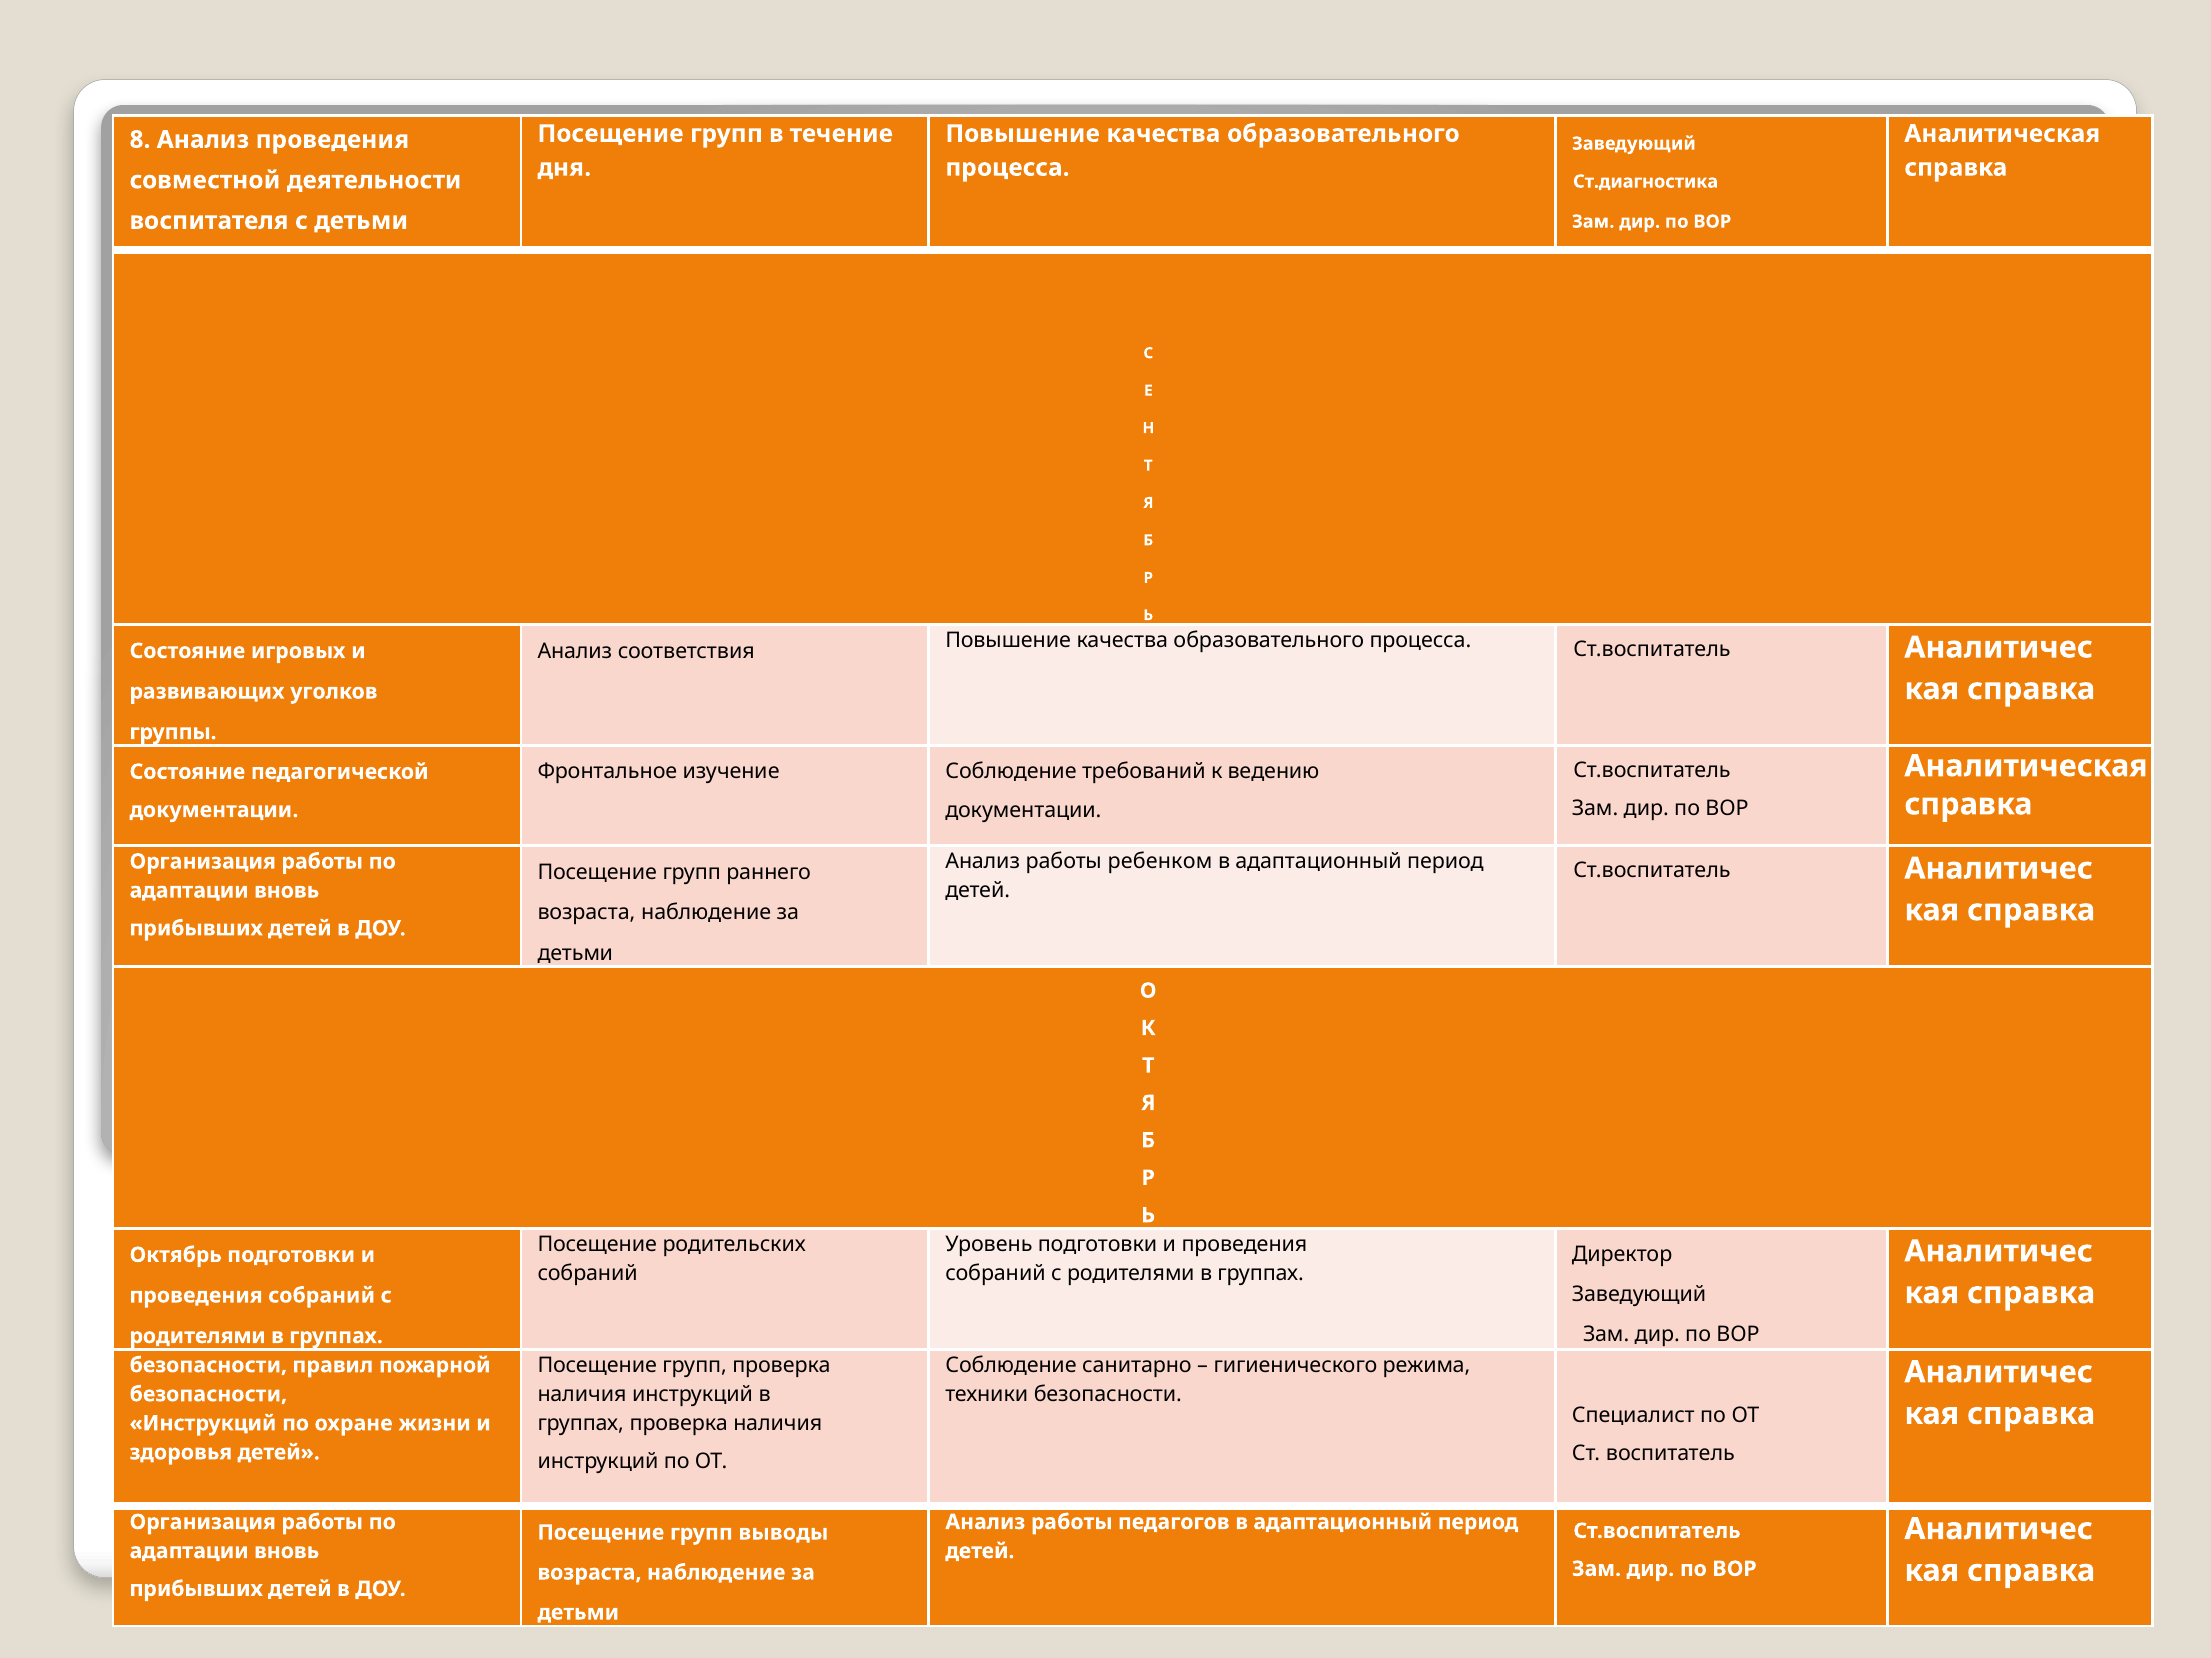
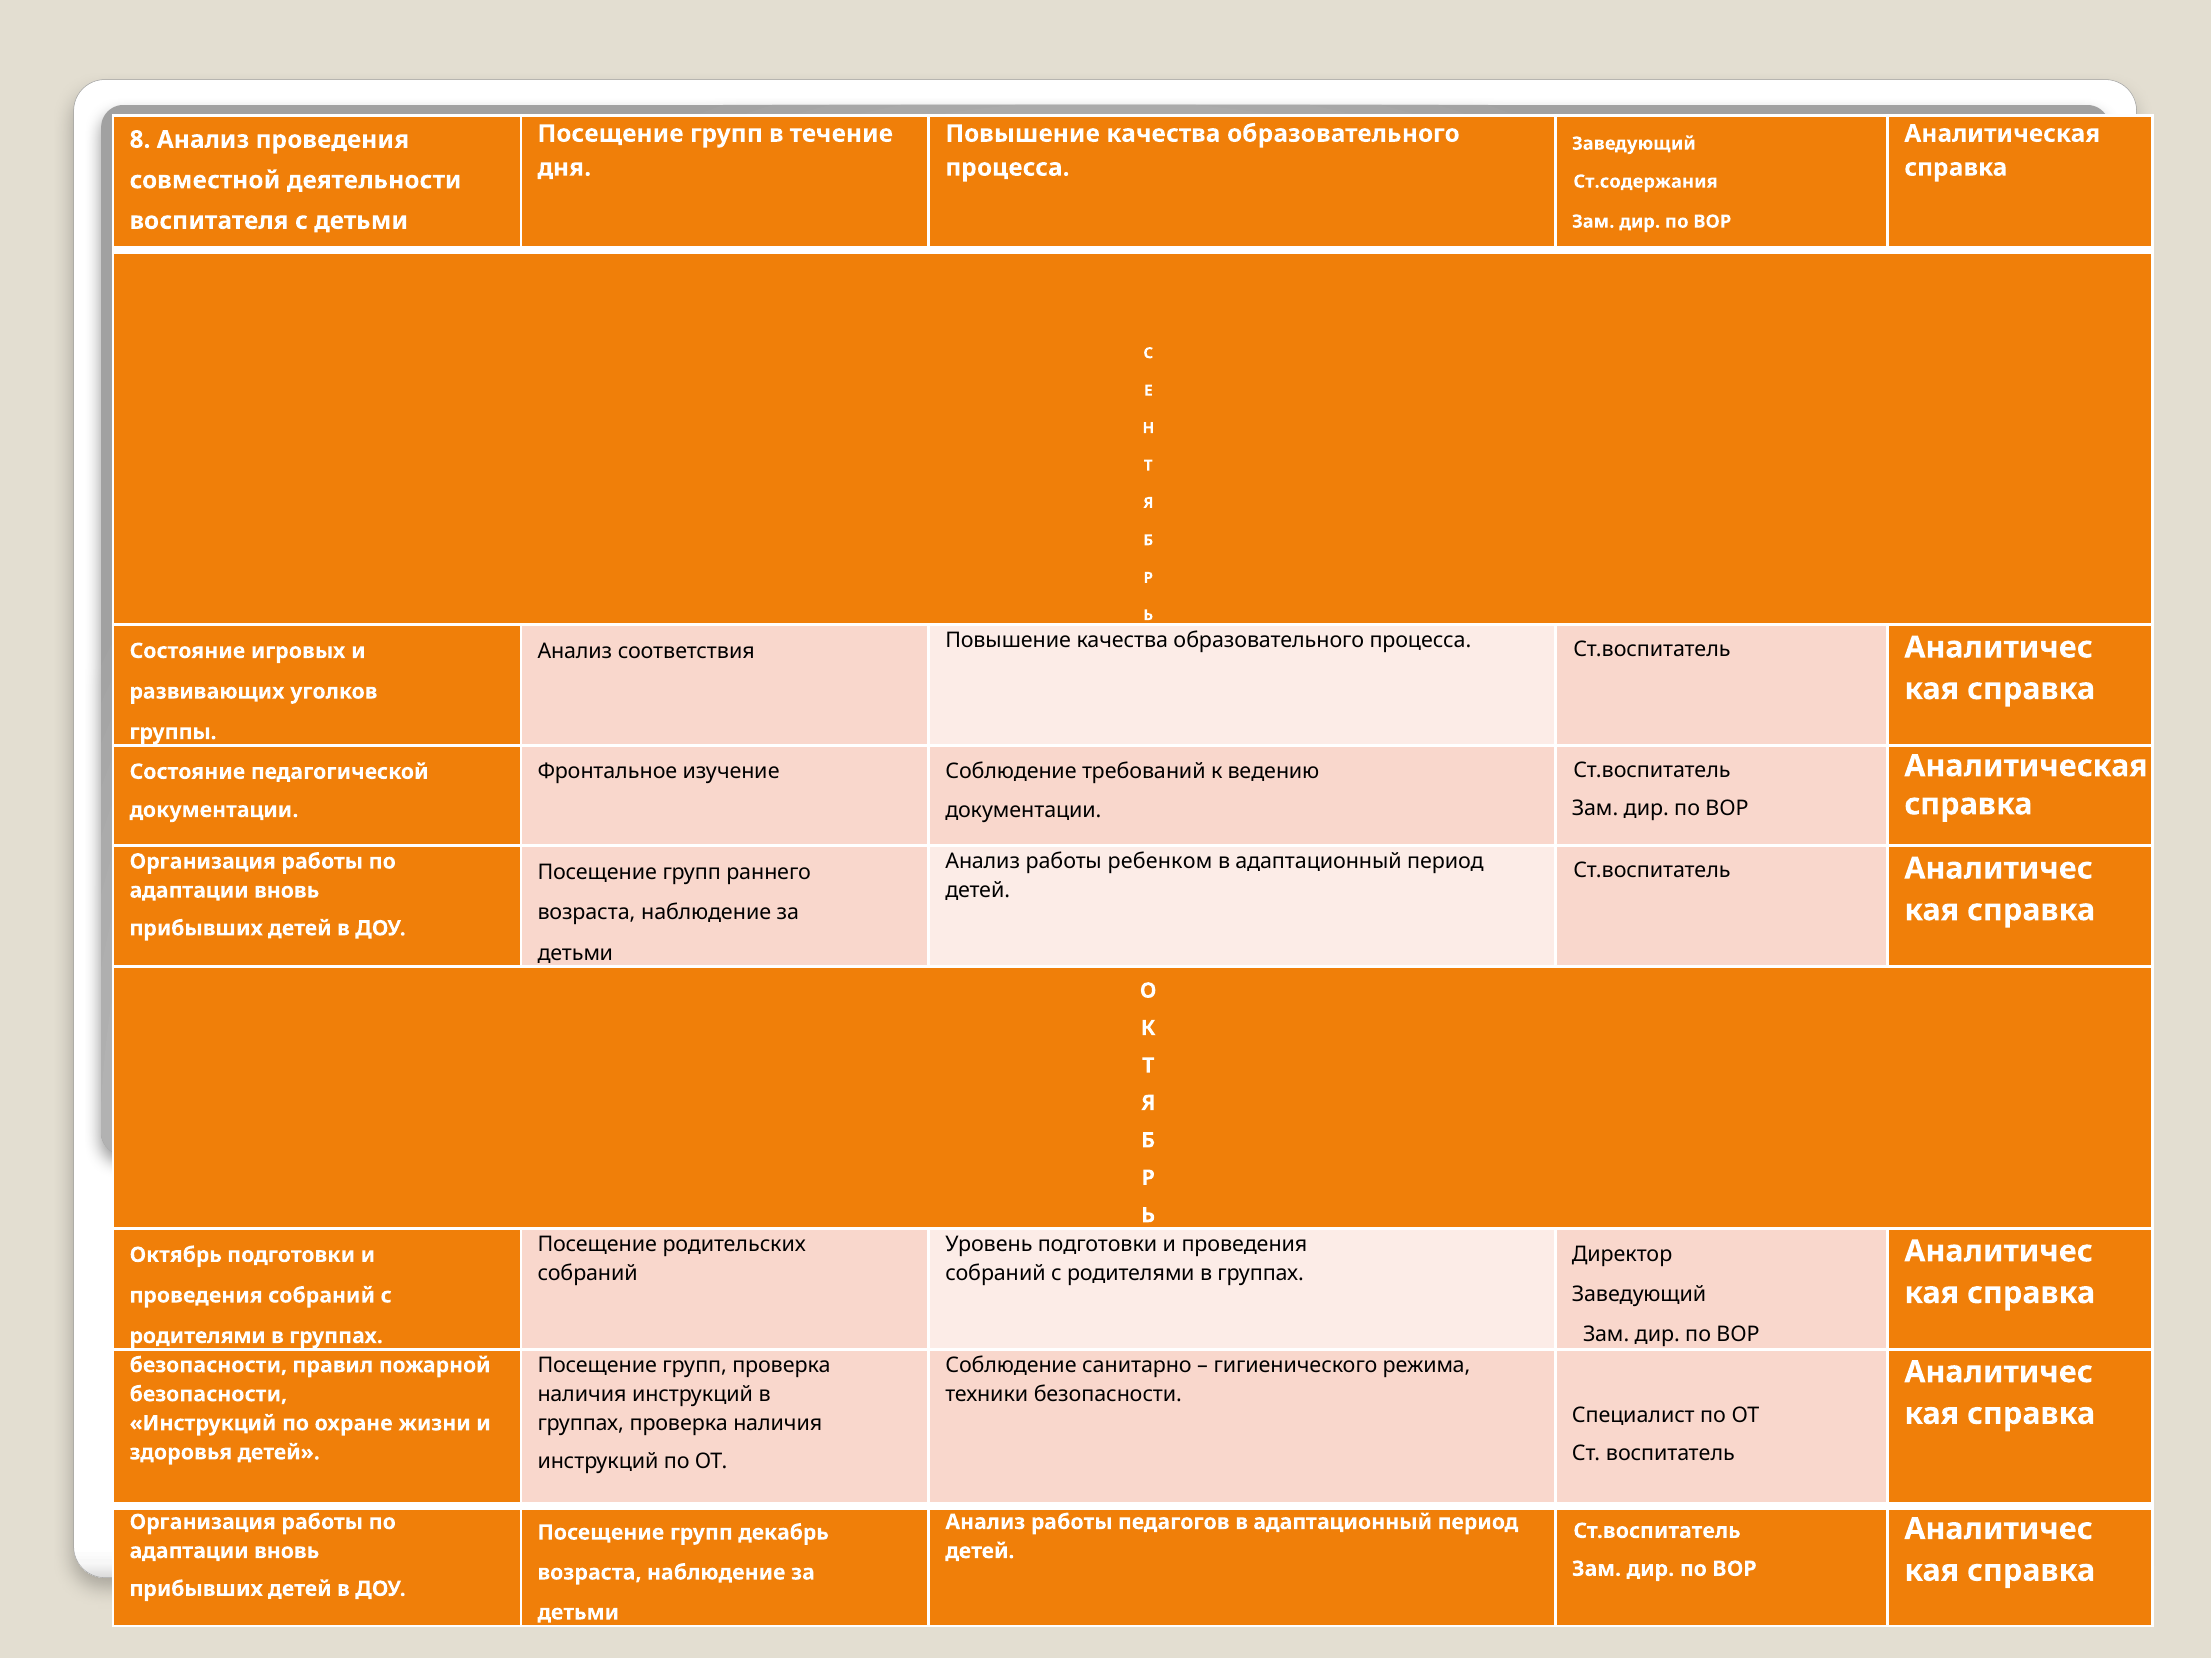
Ст.диагностика: Ст.диагностика -> Ст.содержания
выводы: выводы -> декабрь
